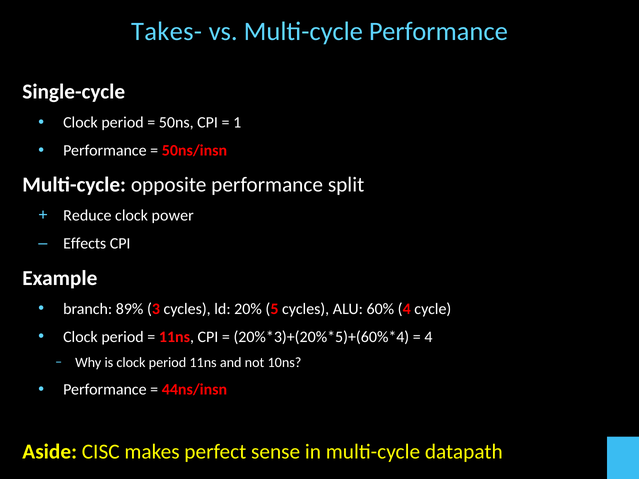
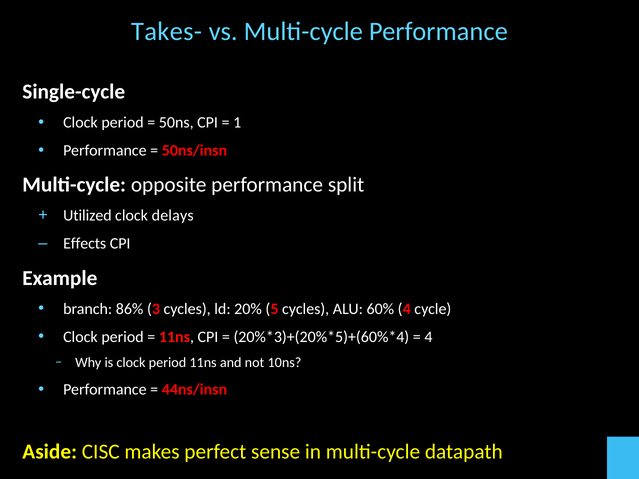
Reduce: Reduce -> Utilized
power: power -> delays
89%: 89% -> 86%
